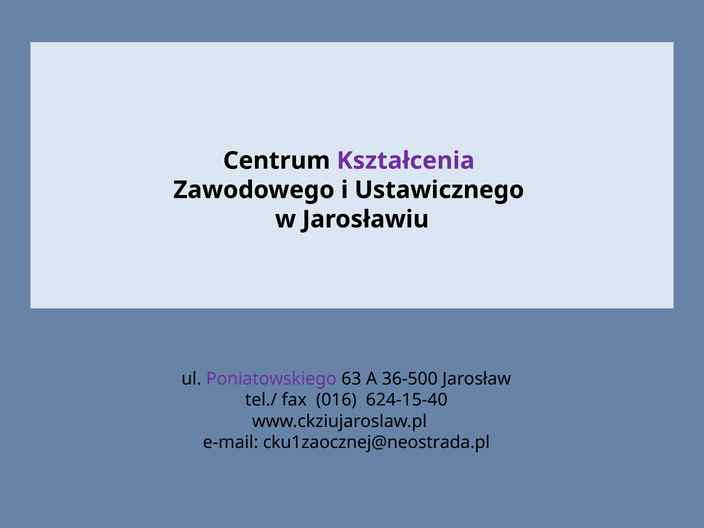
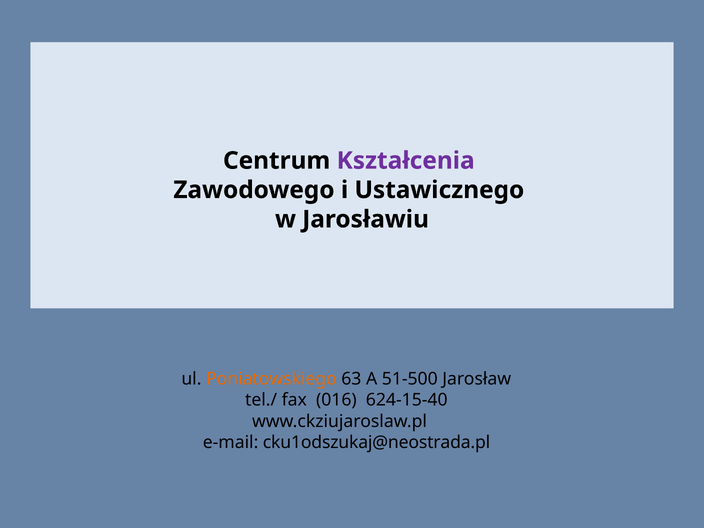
Poniatowskiego colour: purple -> orange
36-500: 36-500 -> 51-500
cku1zaocznej@neostrada.pl: cku1zaocznej@neostrada.pl -> cku1odszukaj@neostrada.pl
